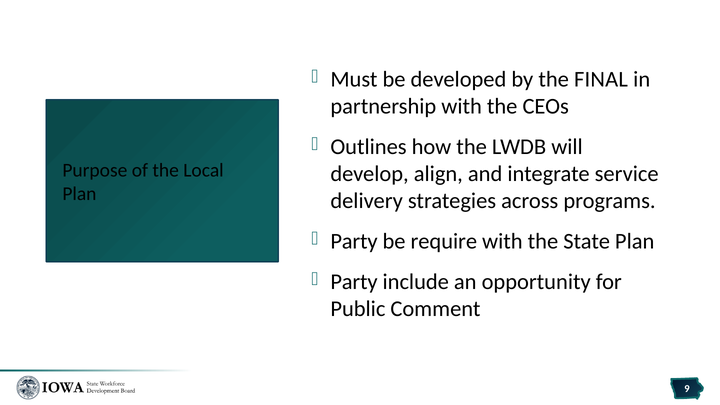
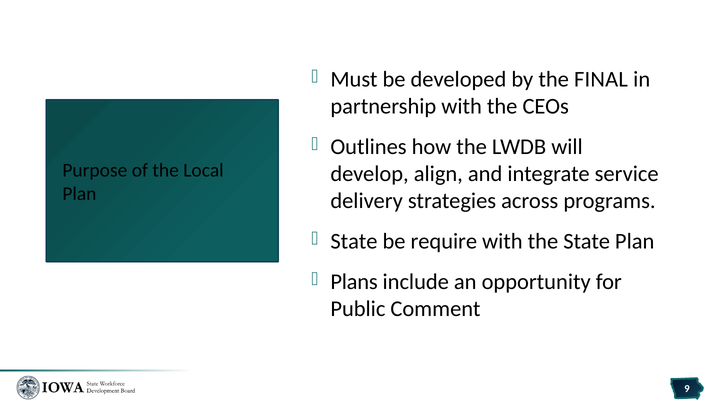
Party at (354, 242): Party -> State
Party at (354, 282): Party -> Plans
